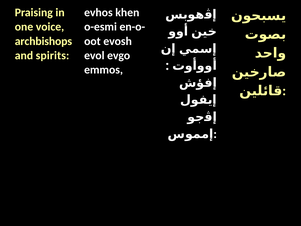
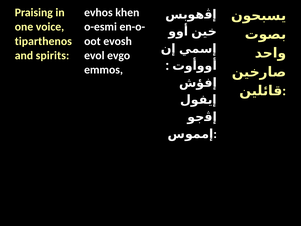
archbishops: archbishops -> tiparthenos
